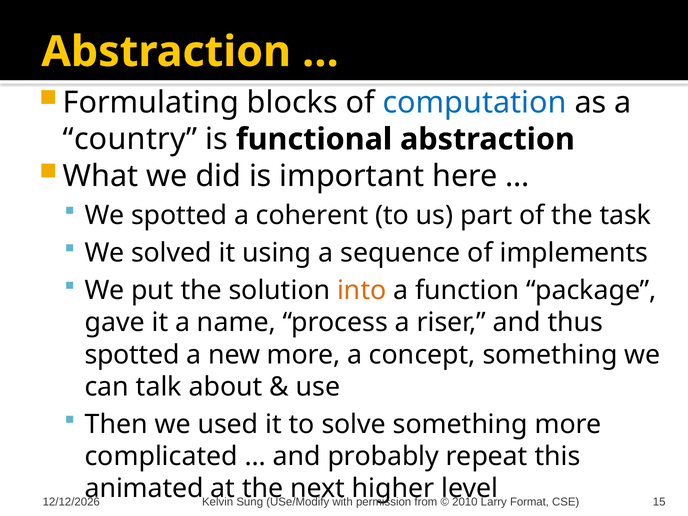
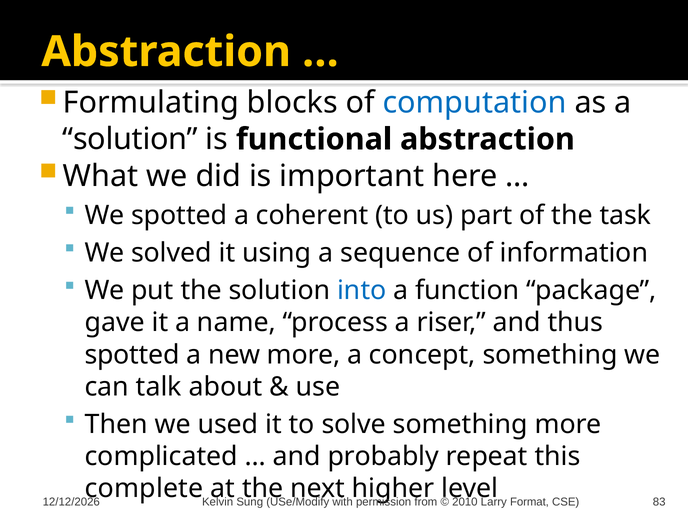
country at (130, 139): country -> solution
implements: implements -> information
into colour: orange -> blue
animated: animated -> complete
15: 15 -> 83
